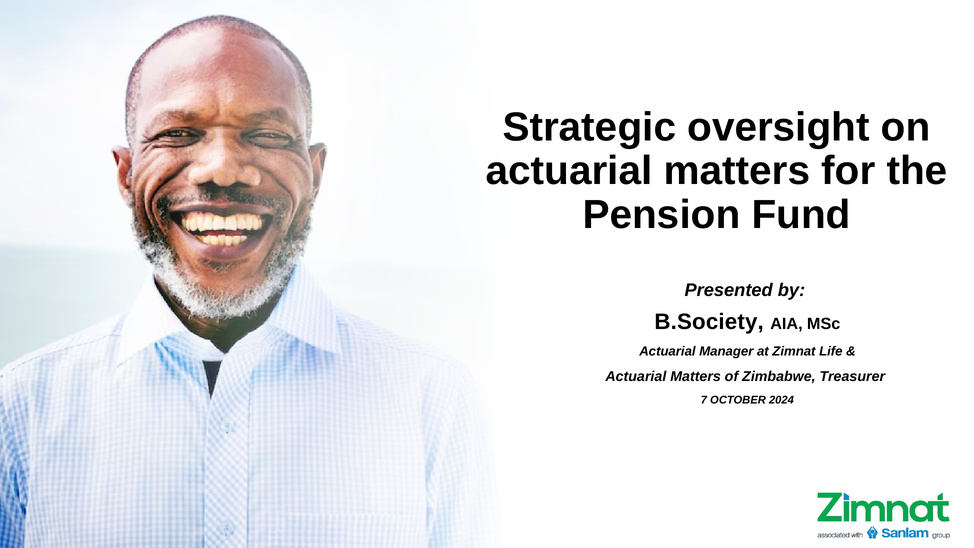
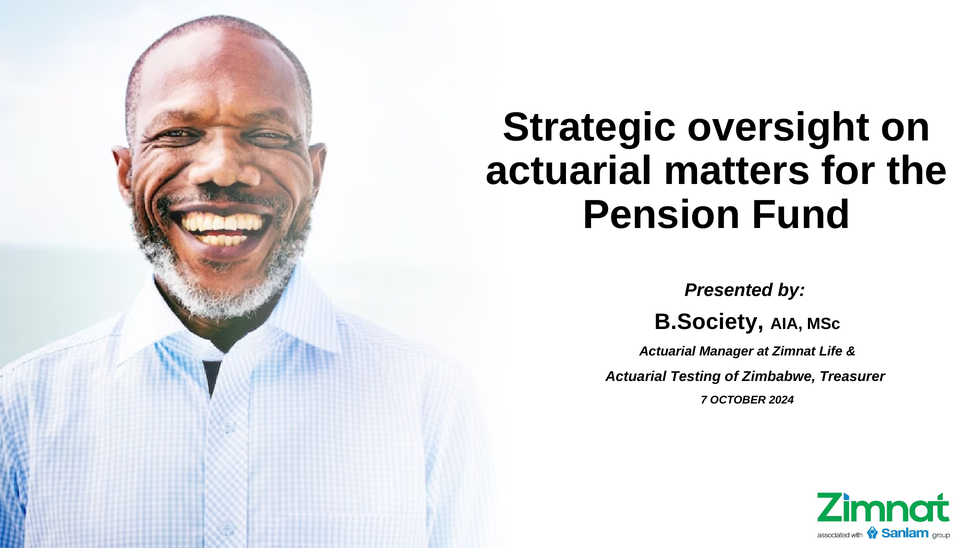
Matters at (696, 376): Matters -> Testing
